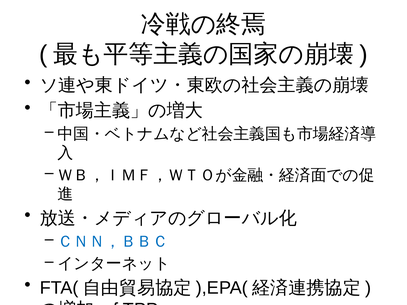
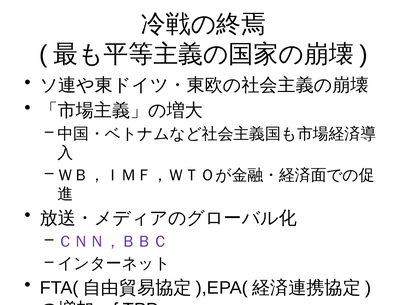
ＣＮＮ，ＢＢＣ colour: blue -> purple
